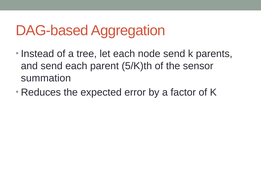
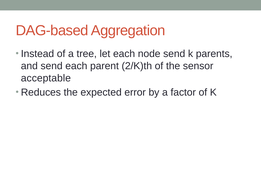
5/K)th: 5/K)th -> 2/K)th
summation: summation -> acceptable
